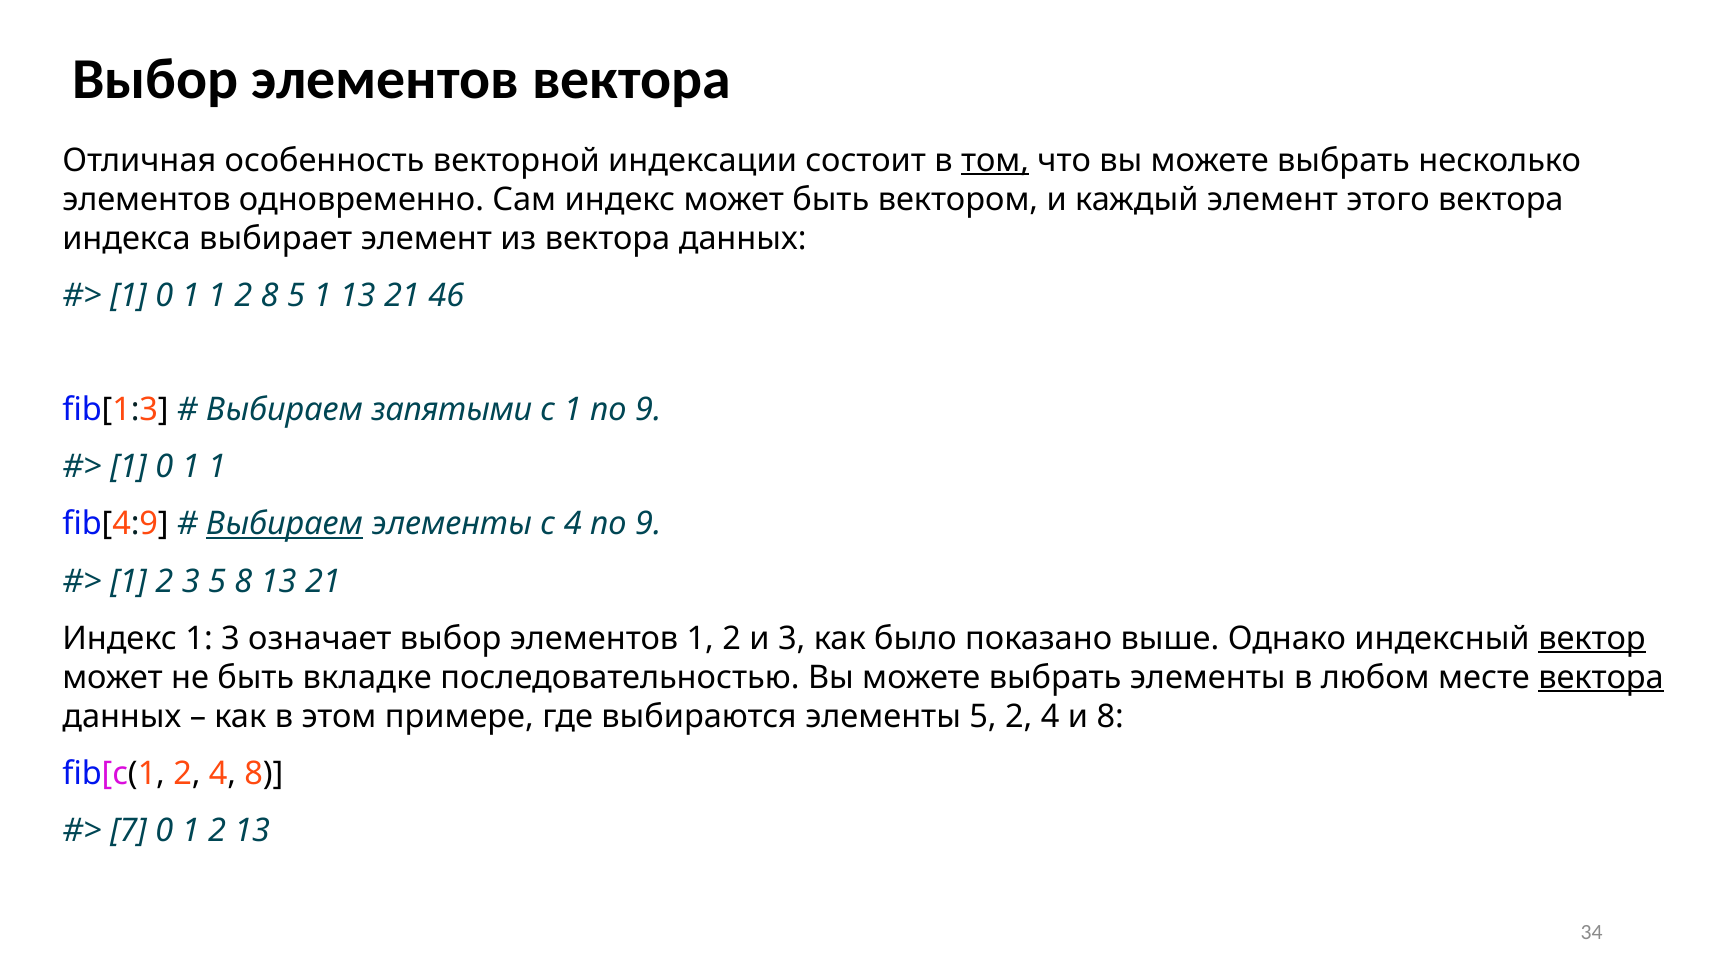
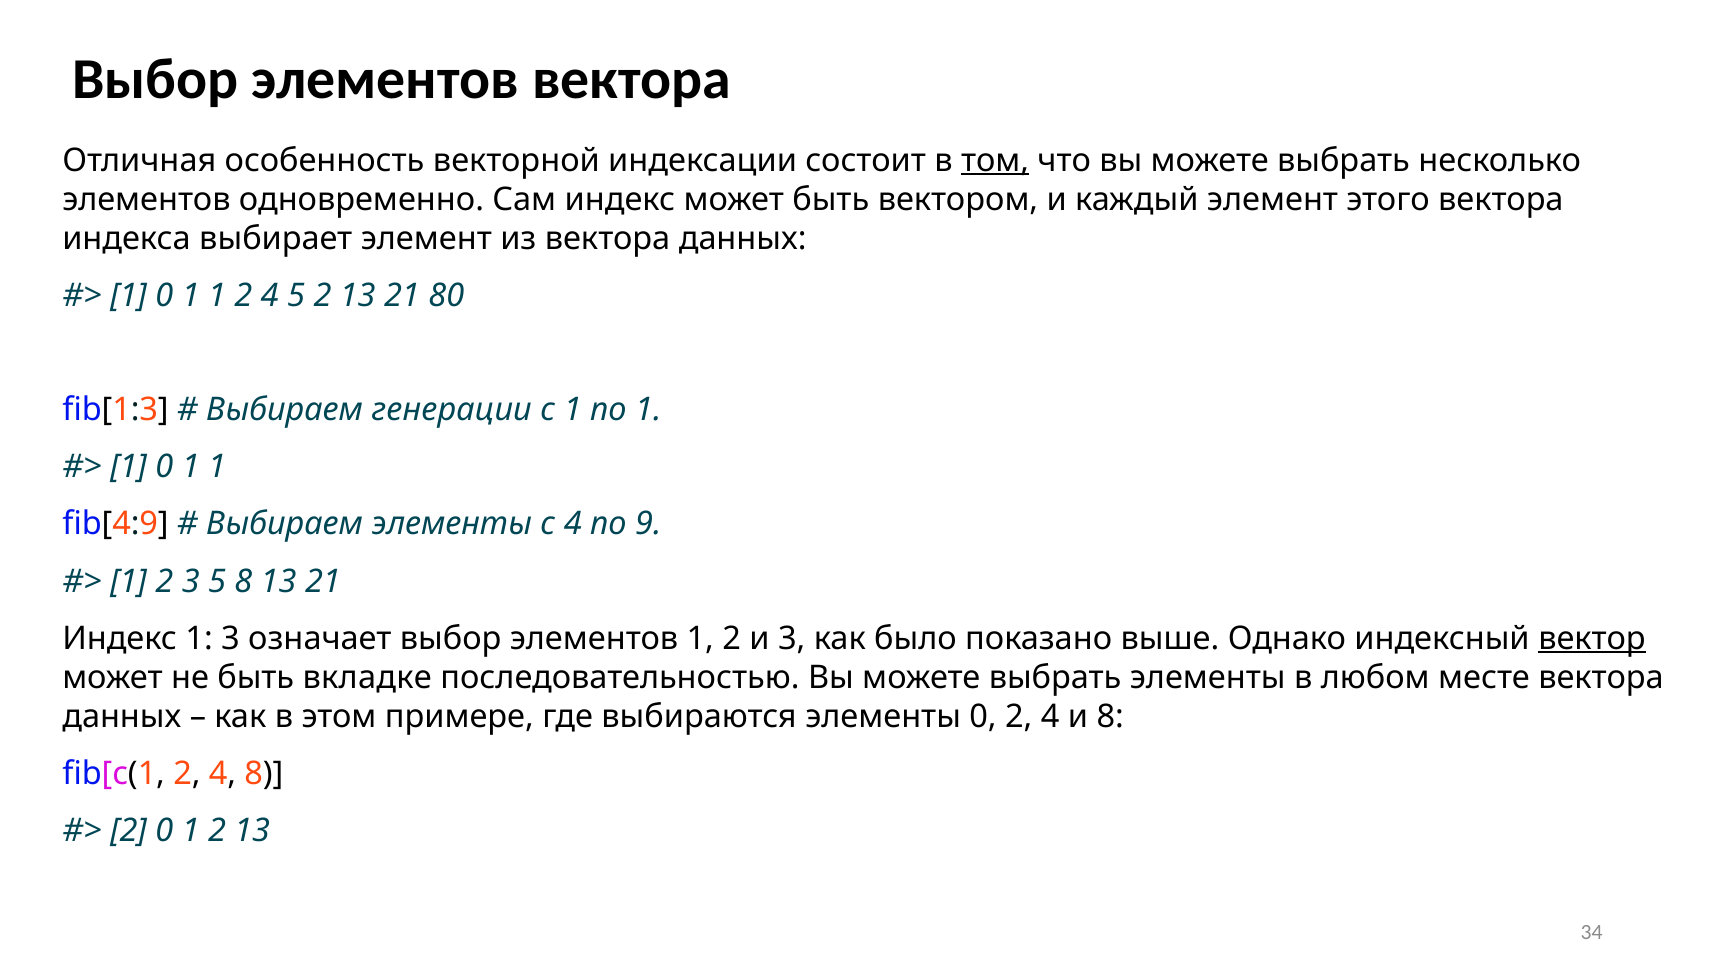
1 2 8: 8 -> 4
5 1: 1 -> 2
46: 46 -> 80
запятыми: запятыми -> генерации
1 по 9: 9 -> 1
Выбираем at (285, 524) underline: present -> none
вектора at (1601, 677) underline: present -> none
элементы 5: 5 -> 0
7 at (129, 831): 7 -> 2
